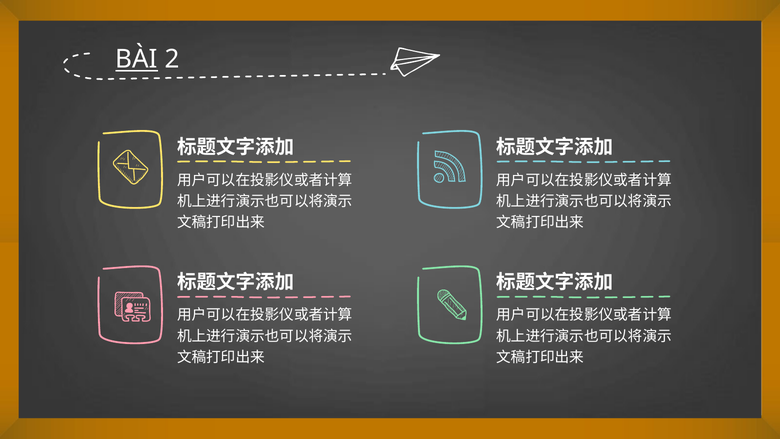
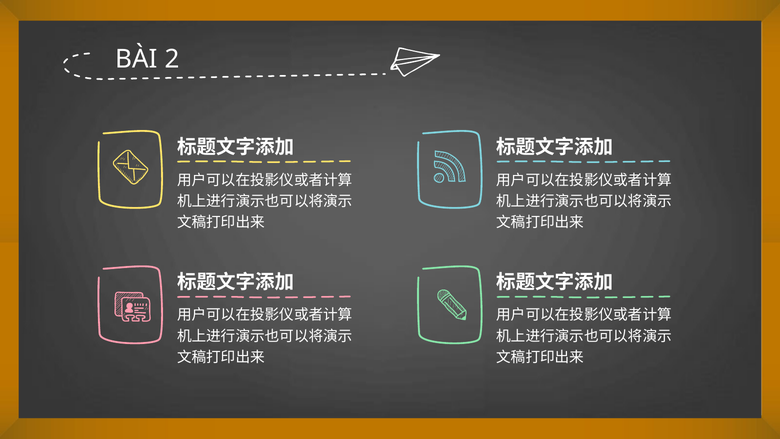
BÀI underline: present -> none
